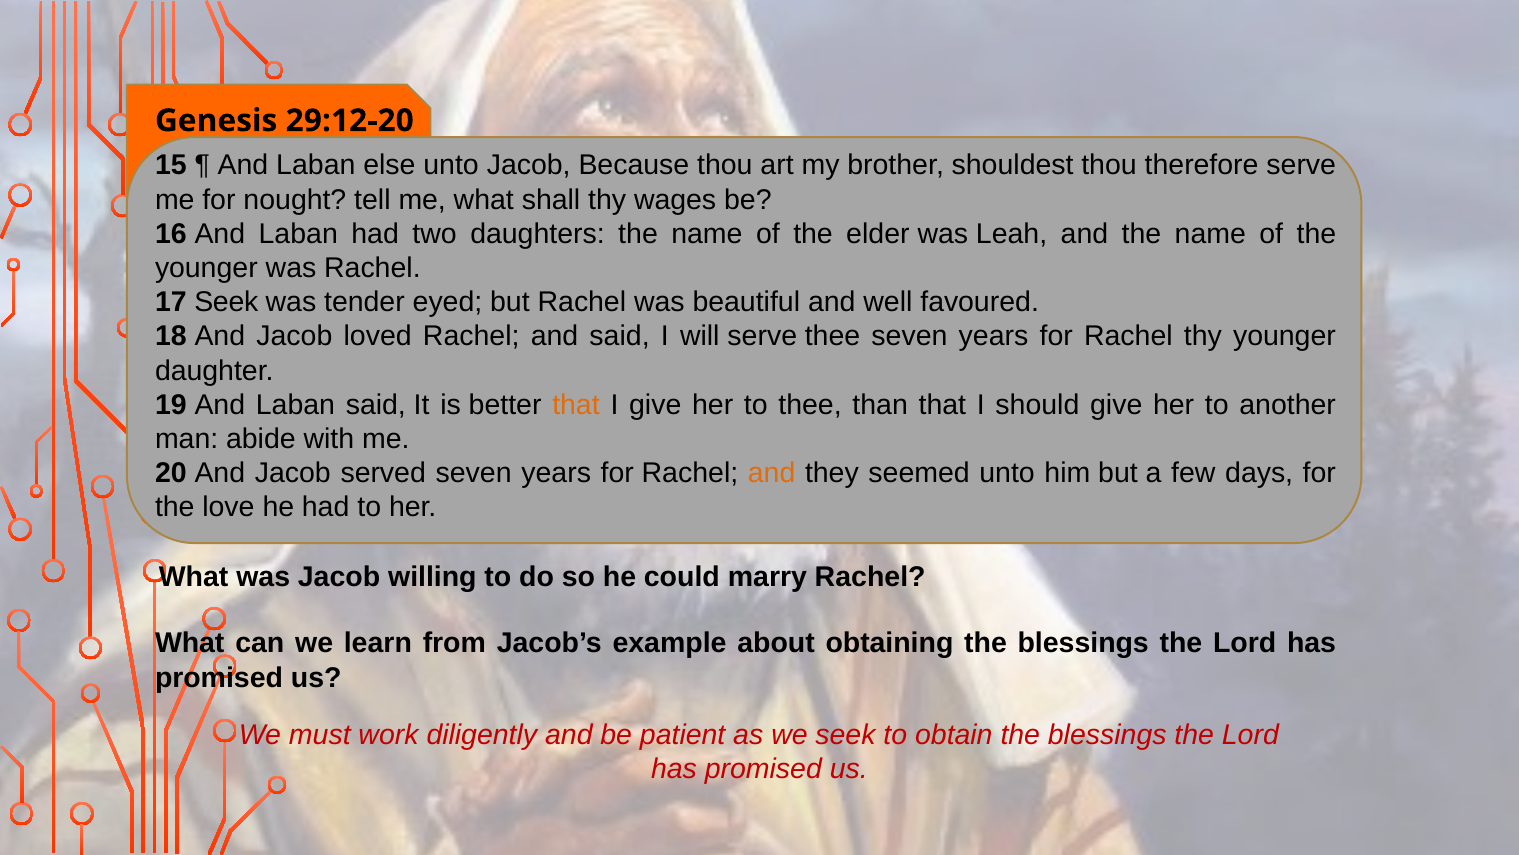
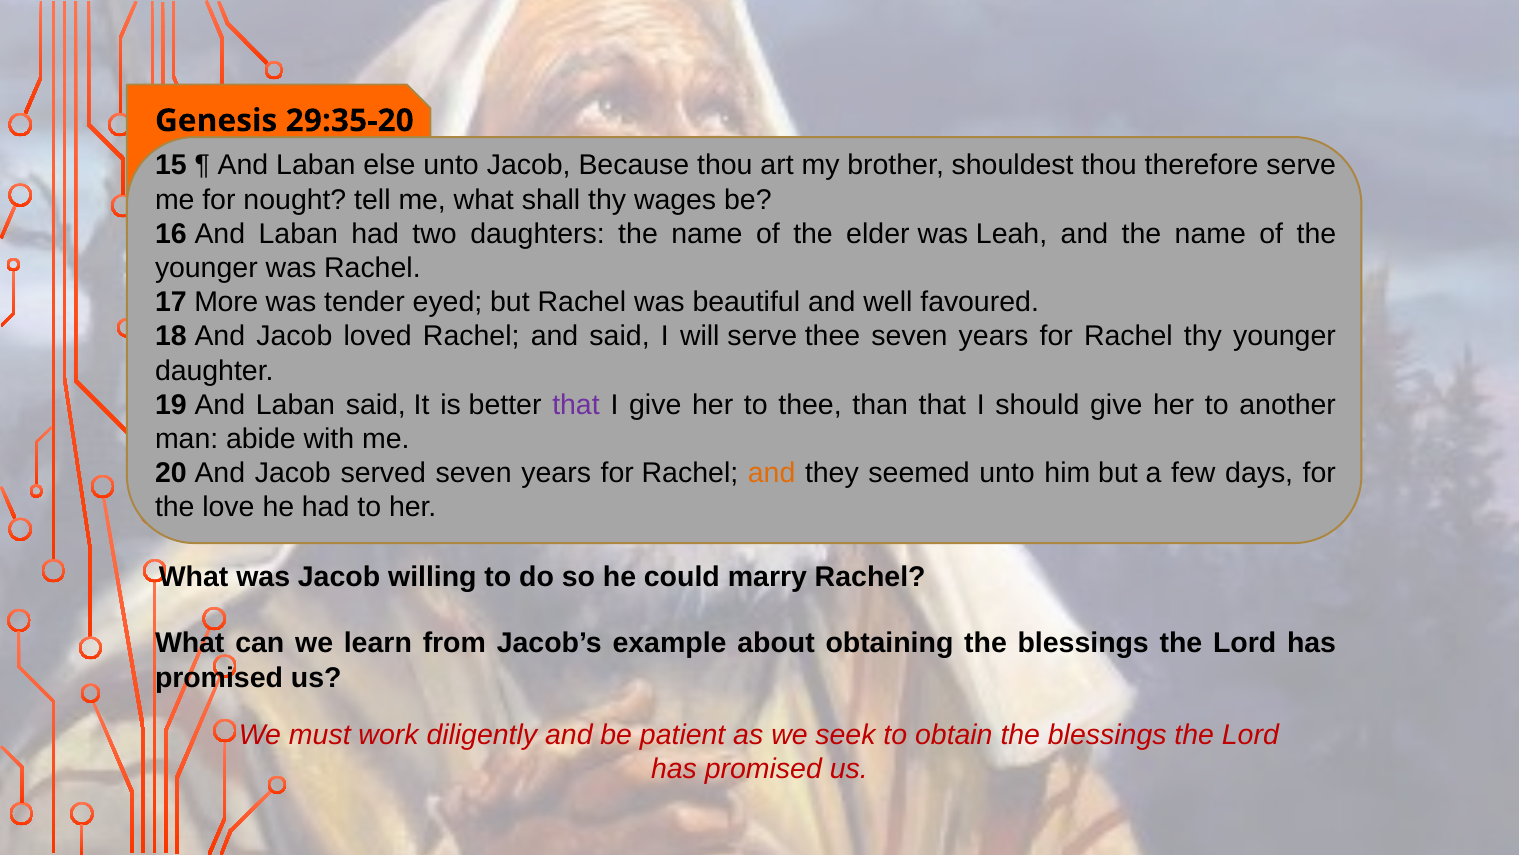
29:12-20: 29:12-20 -> 29:35-20
17 Seek: Seek -> More
that at (576, 405) colour: orange -> purple
